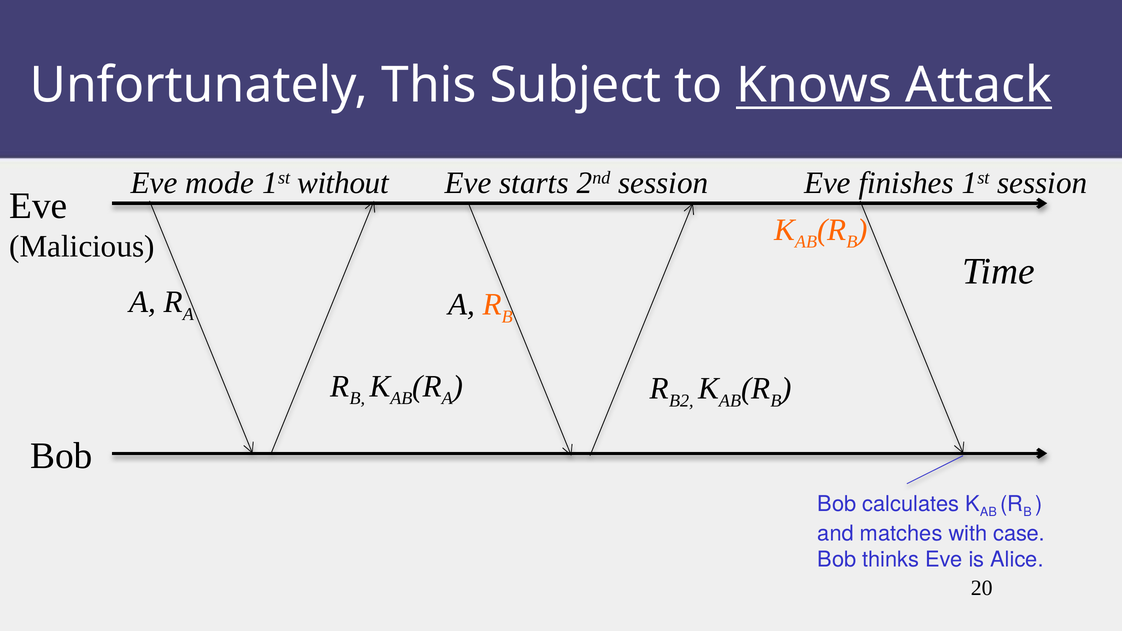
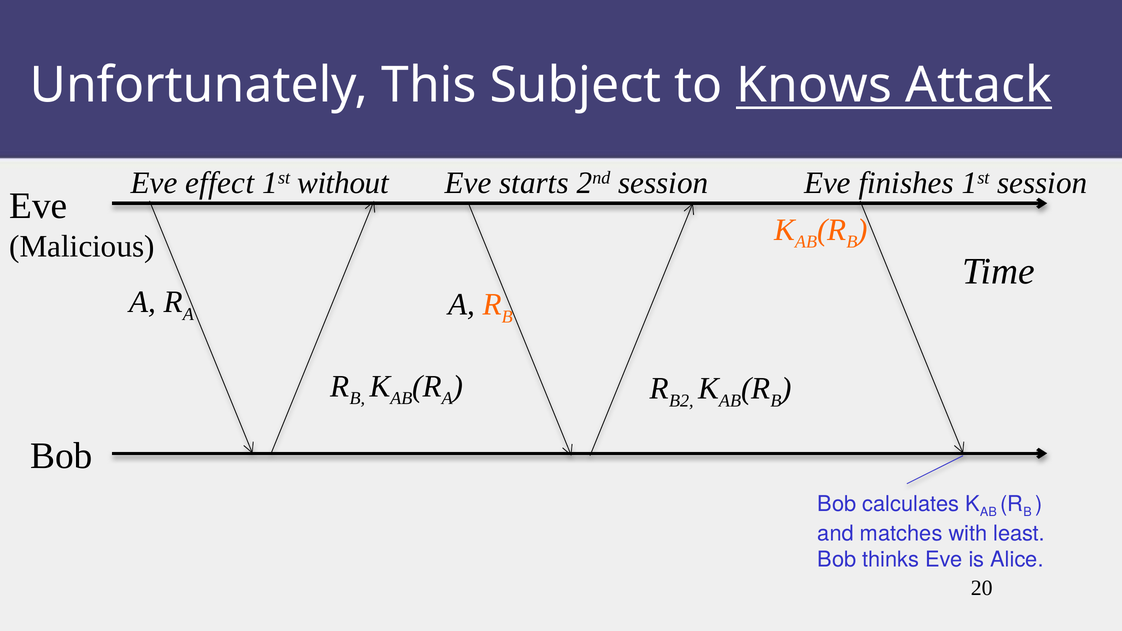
mode: mode -> effect
case: case -> least
